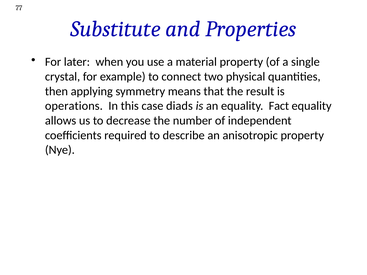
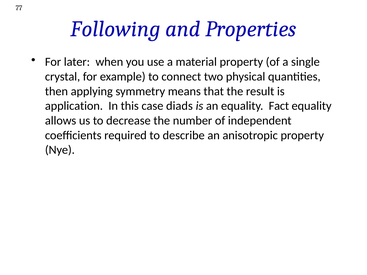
Substitute: Substitute -> Following
operations: operations -> application
